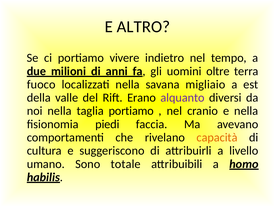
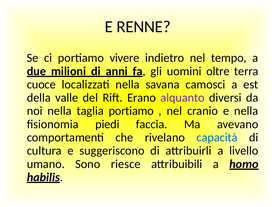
ALTRO: ALTRO -> RENNE
fuoco: fuoco -> cuoce
migliaio: migliaio -> camosci
capacità colour: orange -> blue
totale: totale -> riesce
